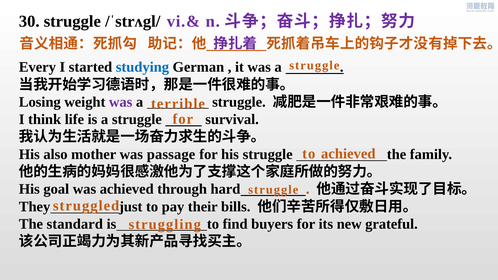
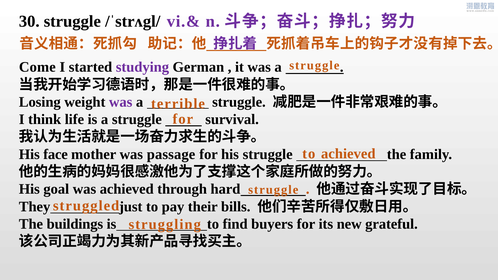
Every: Every -> Come
studying colour: blue -> purple
also: also -> face
standard: standard -> buildings
